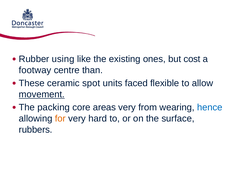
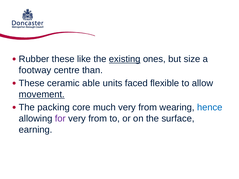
Rubber using: using -> these
existing underline: none -> present
cost: cost -> size
spot: spot -> able
areas: areas -> much
for colour: orange -> purple
hard at (98, 119): hard -> from
rubbers: rubbers -> earning
